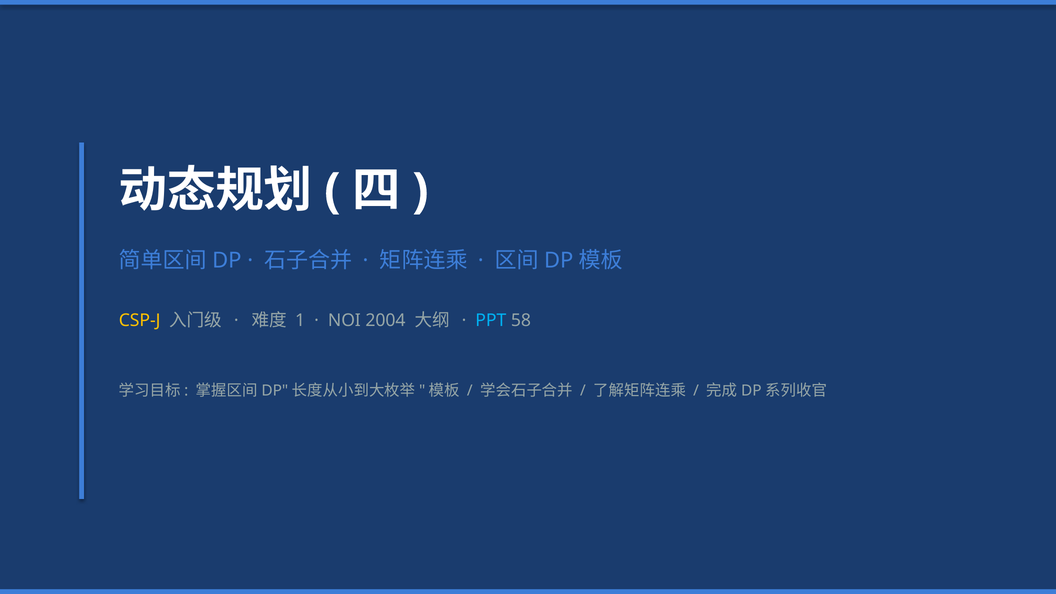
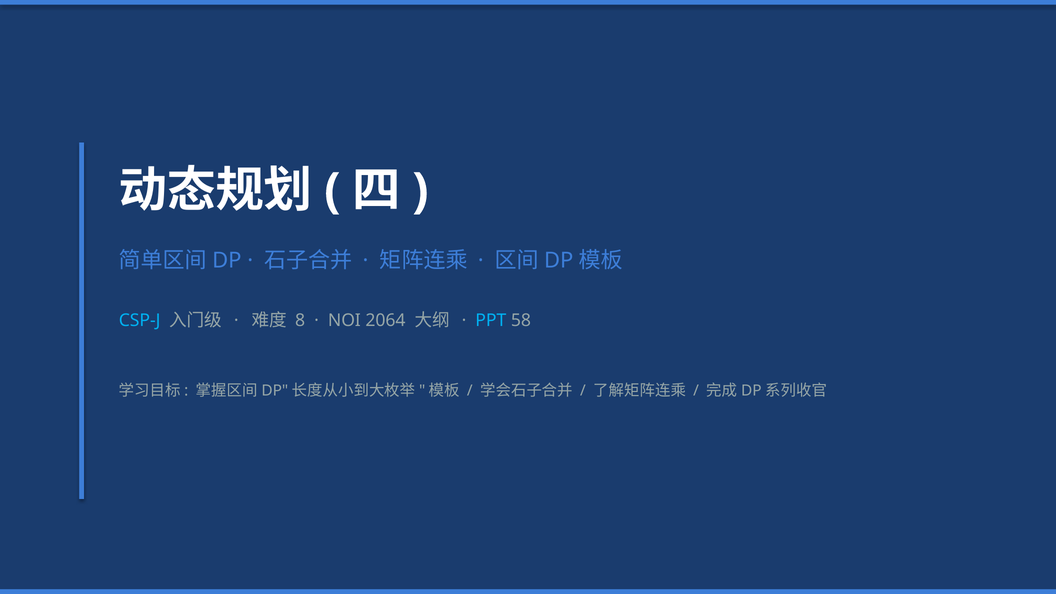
CSP-J colour: yellow -> light blue
1: 1 -> 8
2004: 2004 -> 2064
